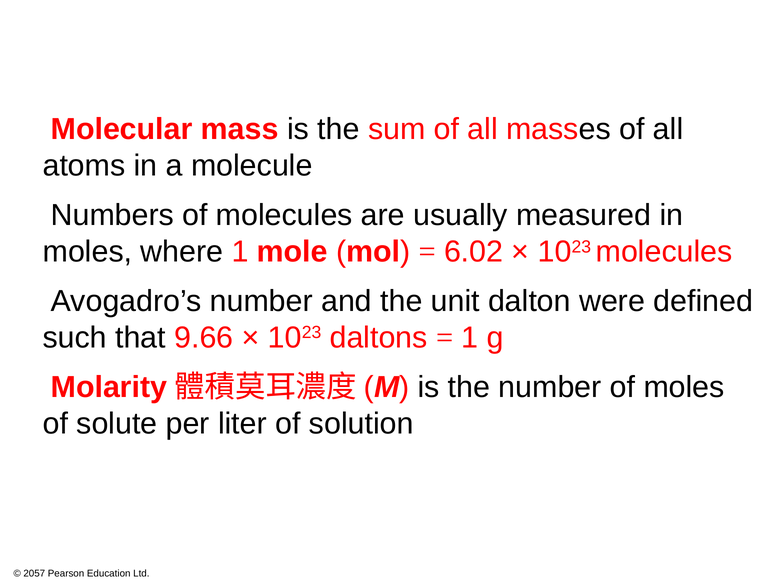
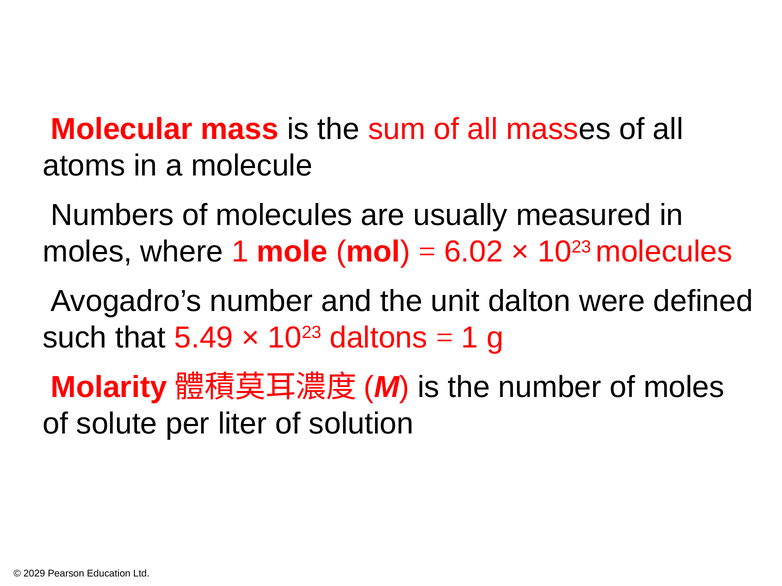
9.66: 9.66 -> 5.49
2057: 2057 -> 2029
